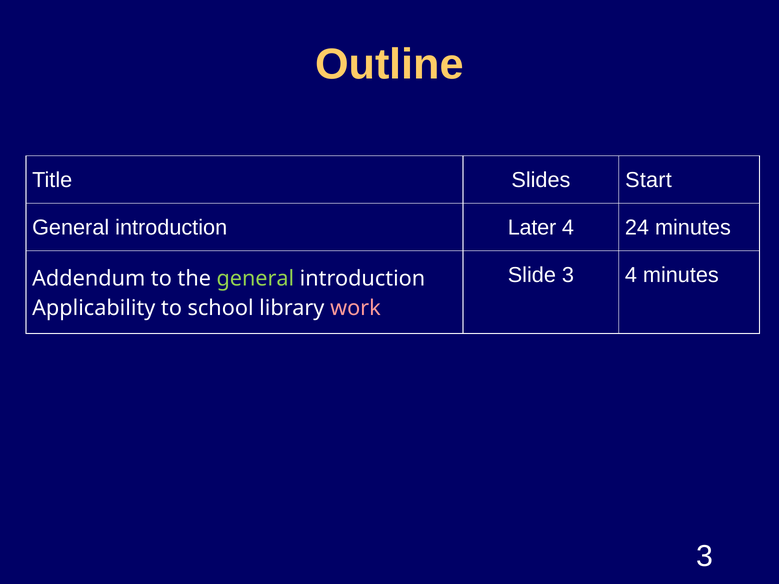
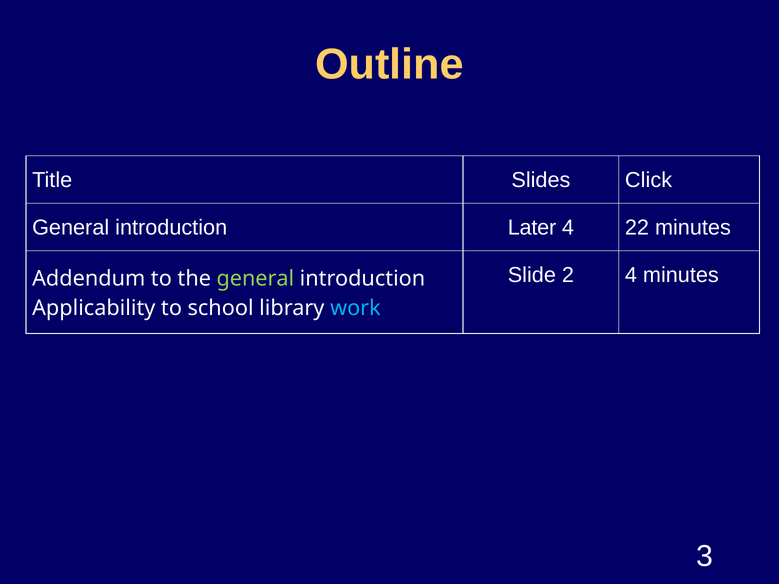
Start: Start -> Click
24: 24 -> 22
Slide 3: 3 -> 2
work colour: pink -> light blue
